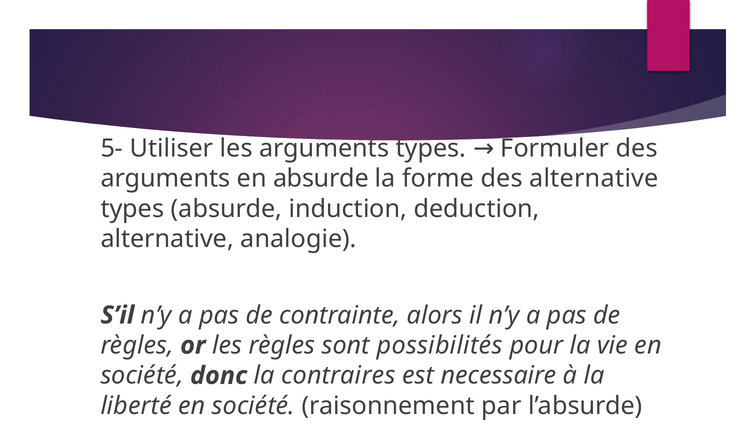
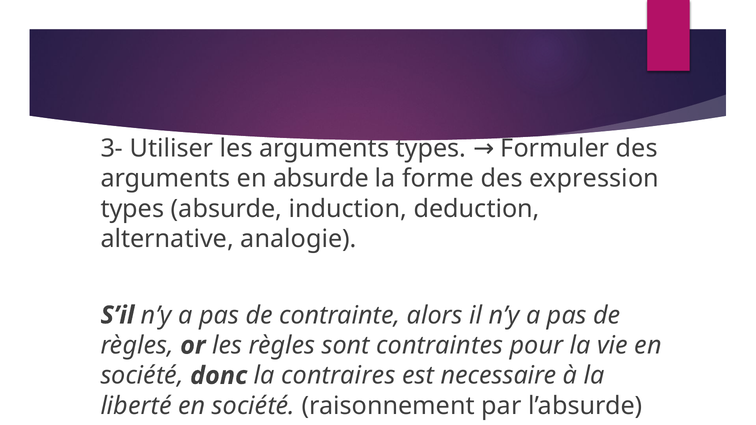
5-: 5- -> 3-
des alternative: alternative -> expression
possibilités: possibilités -> contraintes
